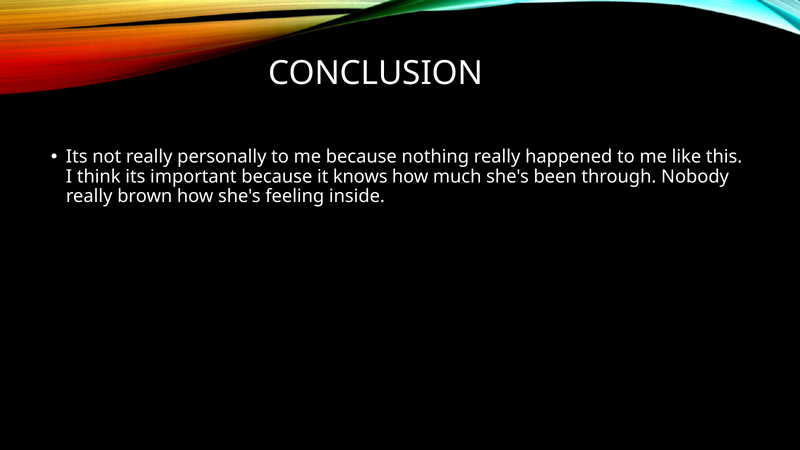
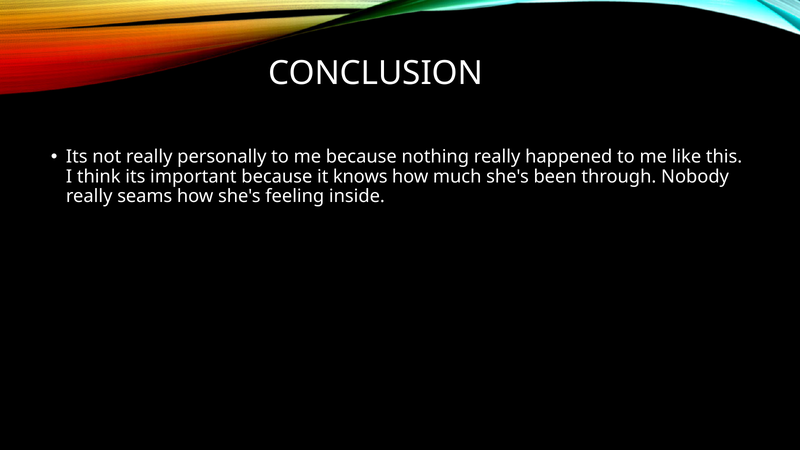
brown: brown -> seams
